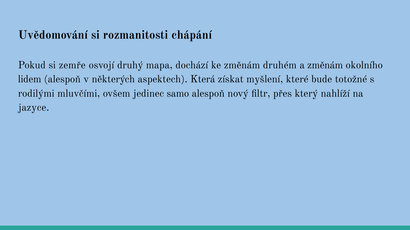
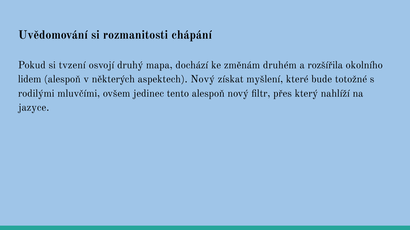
zemře: zemře -> tvzení
a změnám: změnám -> rozšířila
aspektech Která: Která -> Nový
samo: samo -> tento
